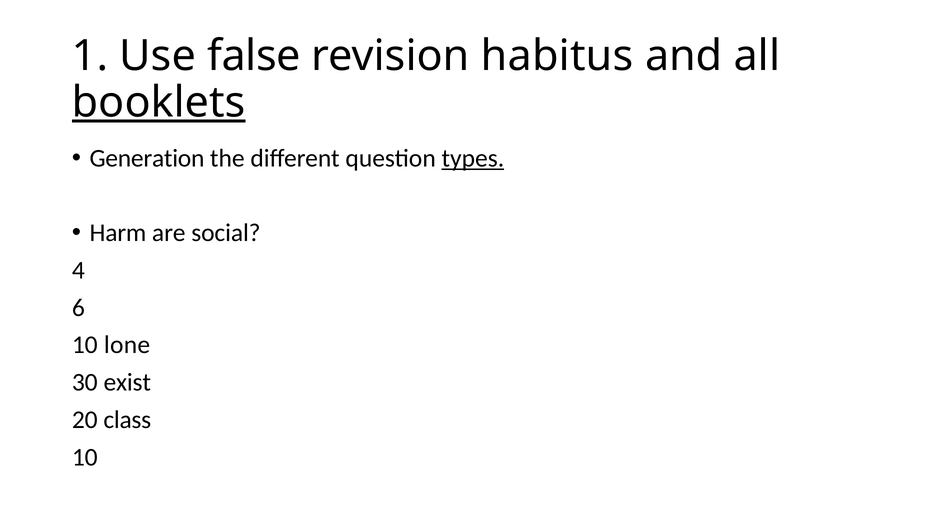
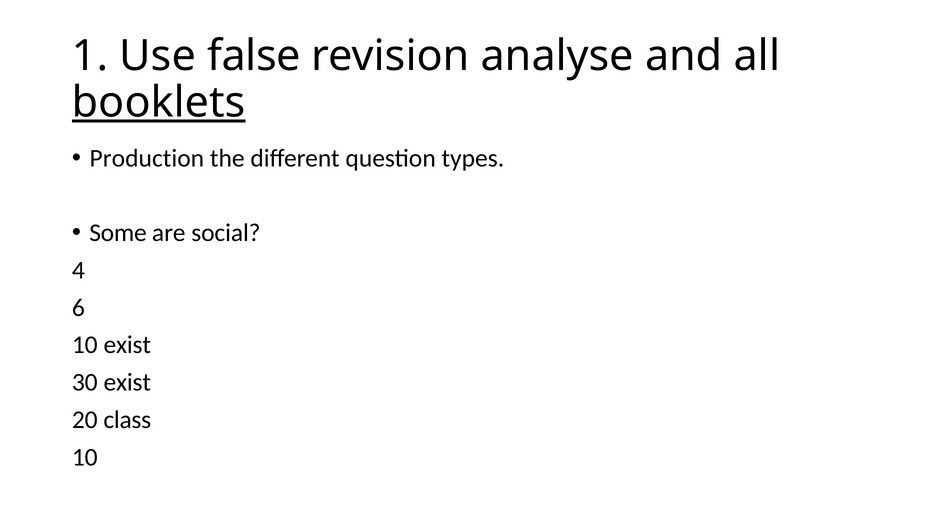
habitus: habitus -> analyse
Generation: Generation -> Production
types underline: present -> none
Harm: Harm -> Some
10 lone: lone -> exist
